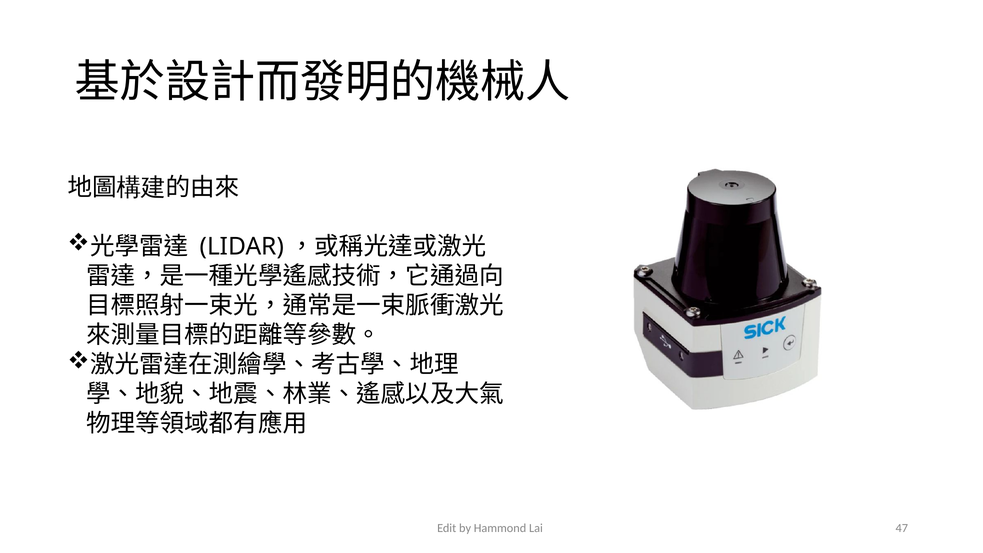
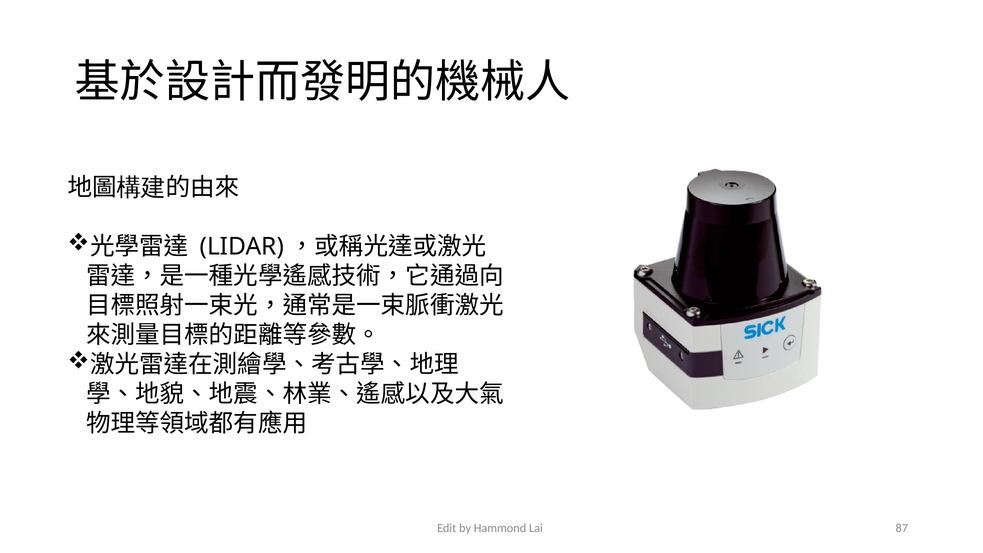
47: 47 -> 87
